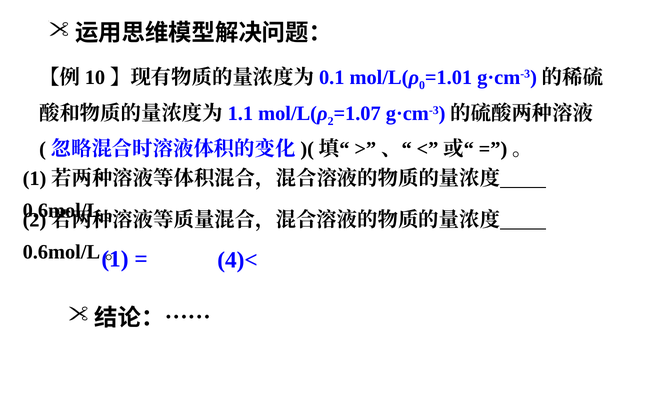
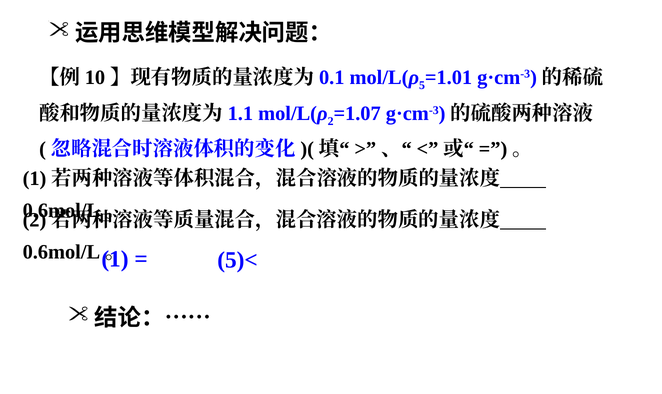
0: 0 -> 5
4)<: 4)< -> 5)<
